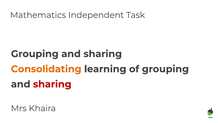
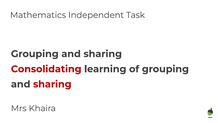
Consolidating colour: orange -> red
